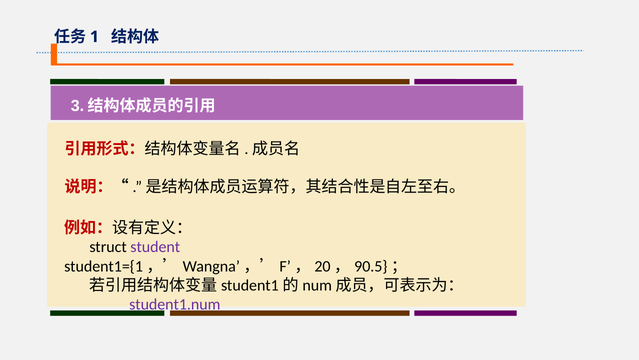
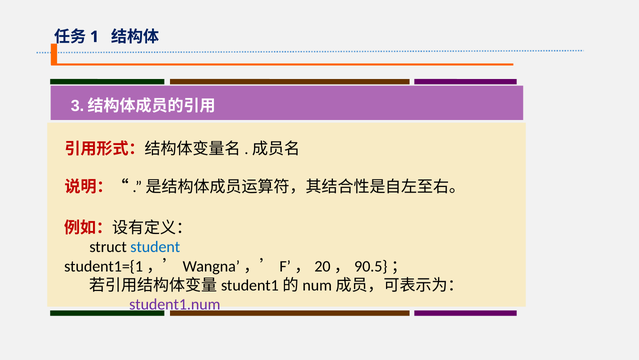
student colour: purple -> blue
